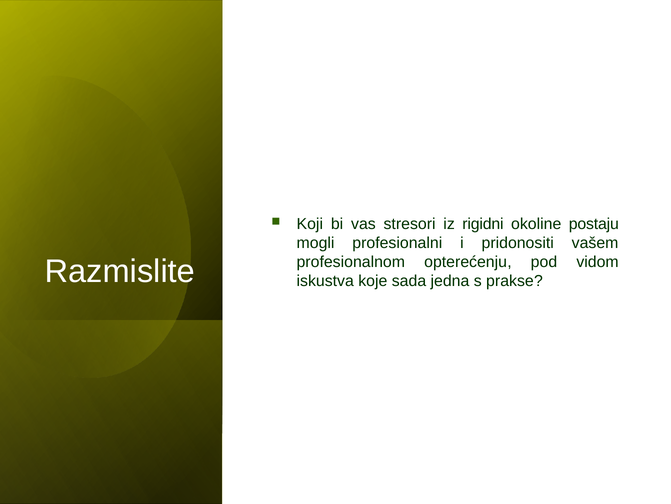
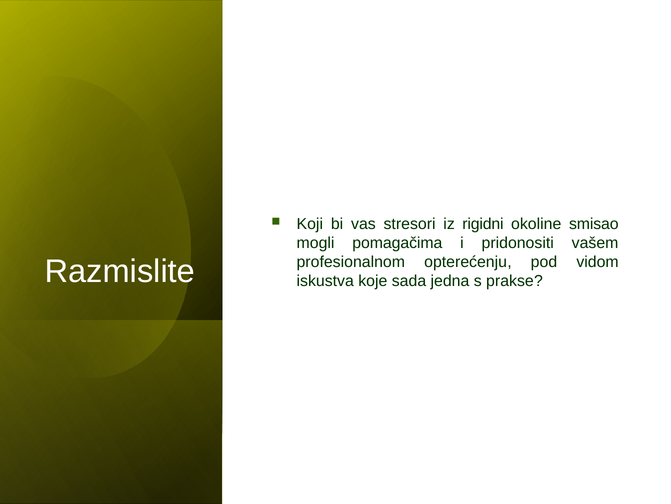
postaju: postaju -> smisao
profesionalni: profesionalni -> pomagačima
